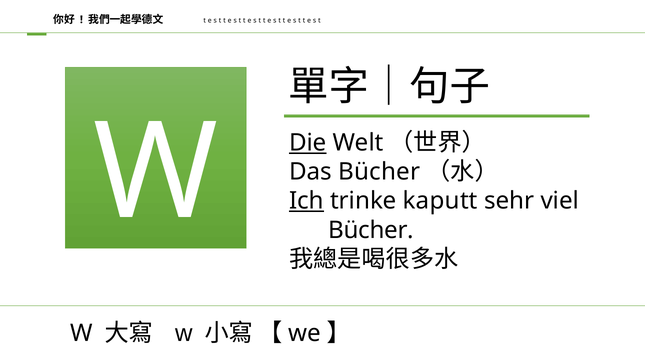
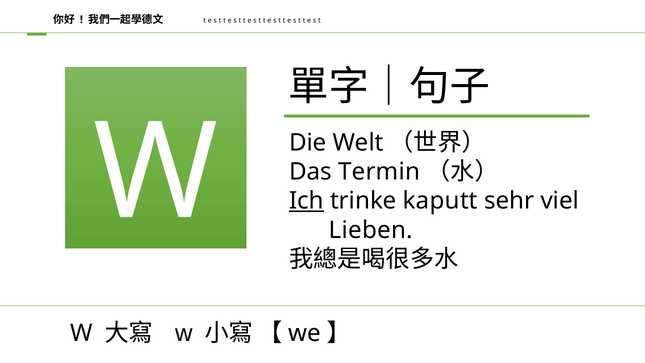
Die underline: present -> none
Das Bücher: Bücher -> Termin
Bücher at (371, 230): Bücher -> Lieben
